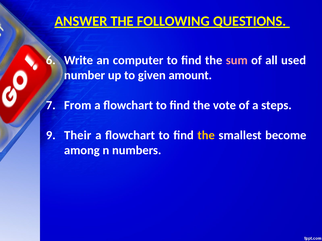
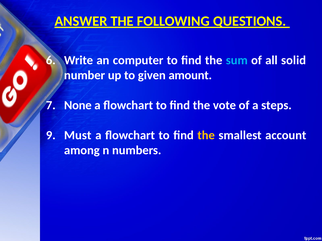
sum colour: pink -> light blue
used: used -> solid
From: From -> None
Their: Their -> Must
become: become -> account
